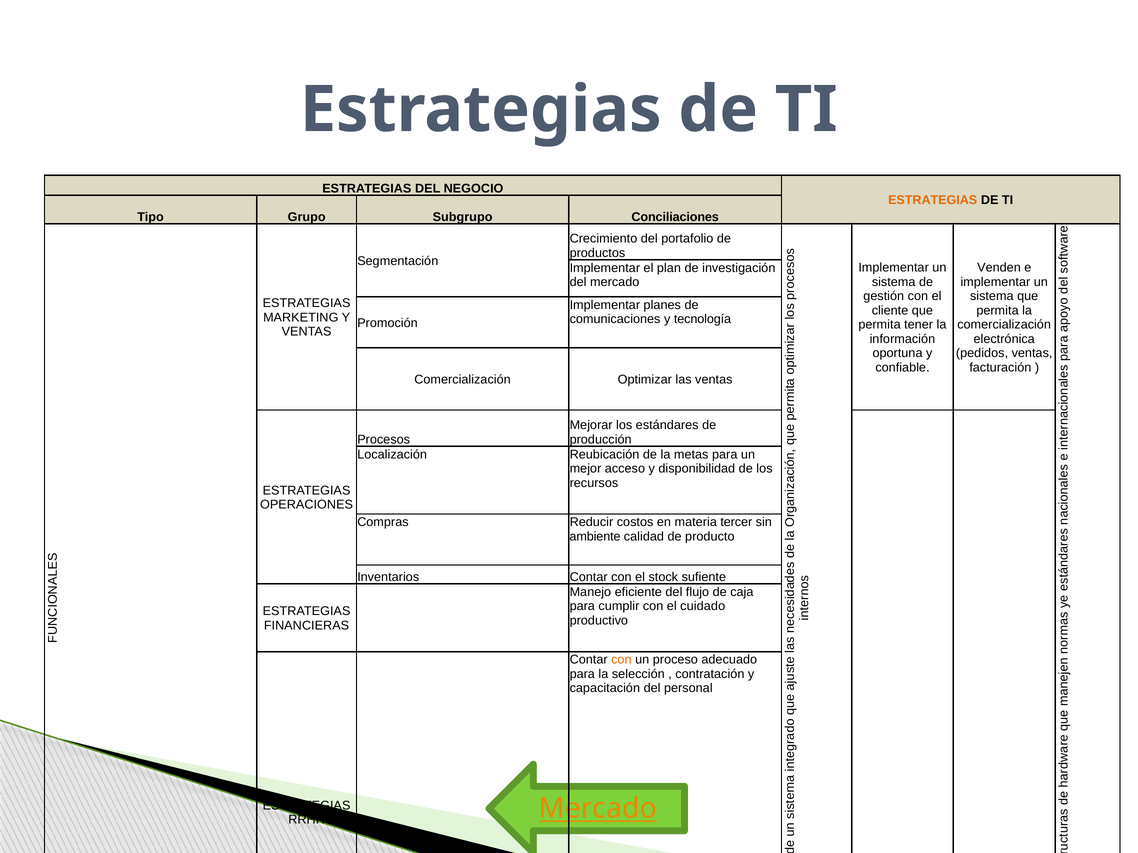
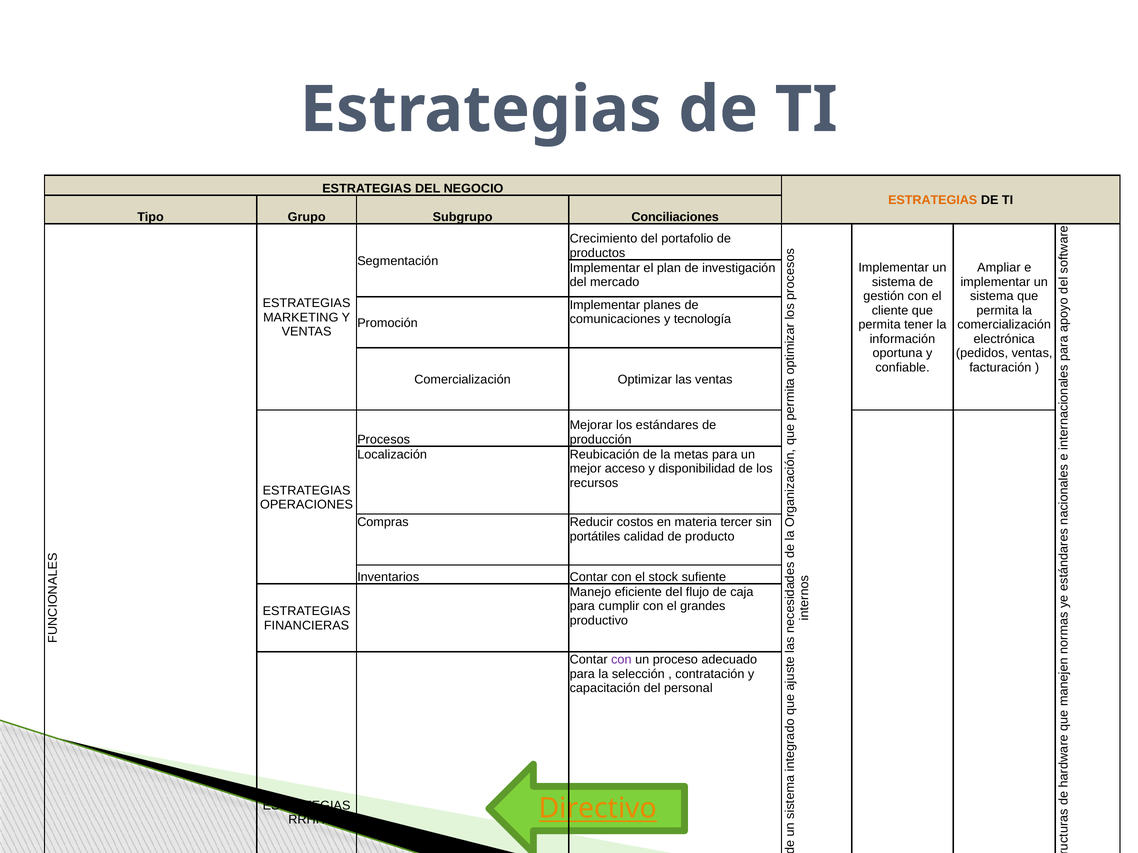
Venden: Venden -> Ampliar
ambiente: ambiente -> portátiles
cuidado: cuidado -> grandes
con at (621, 660) colour: orange -> purple
Mercado at (598, 809): Mercado -> Directivo
